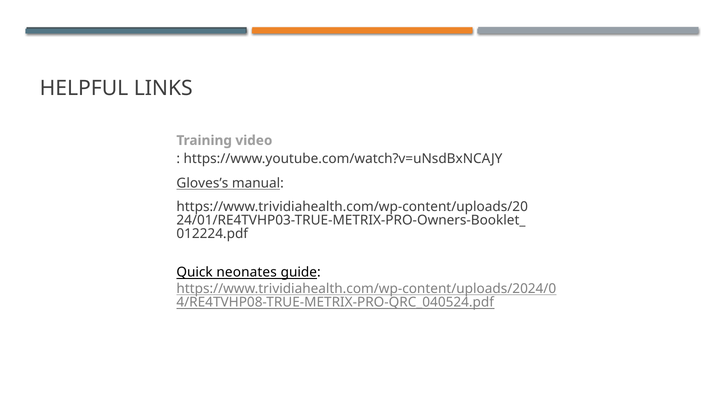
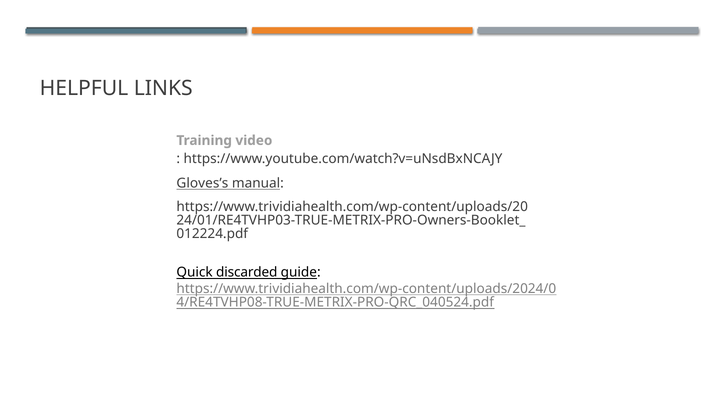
neonates: neonates -> discarded
